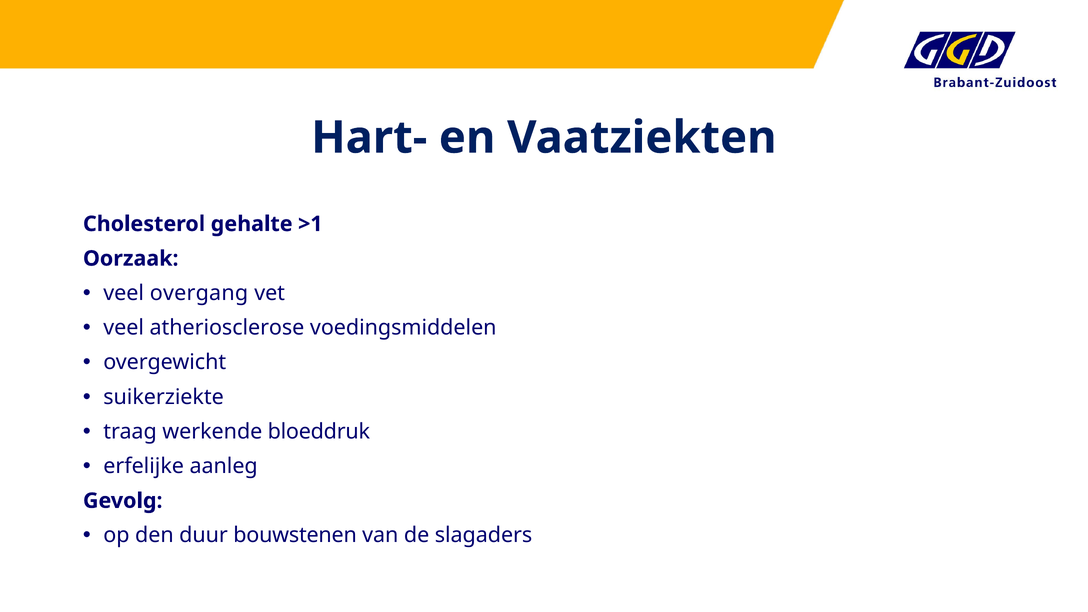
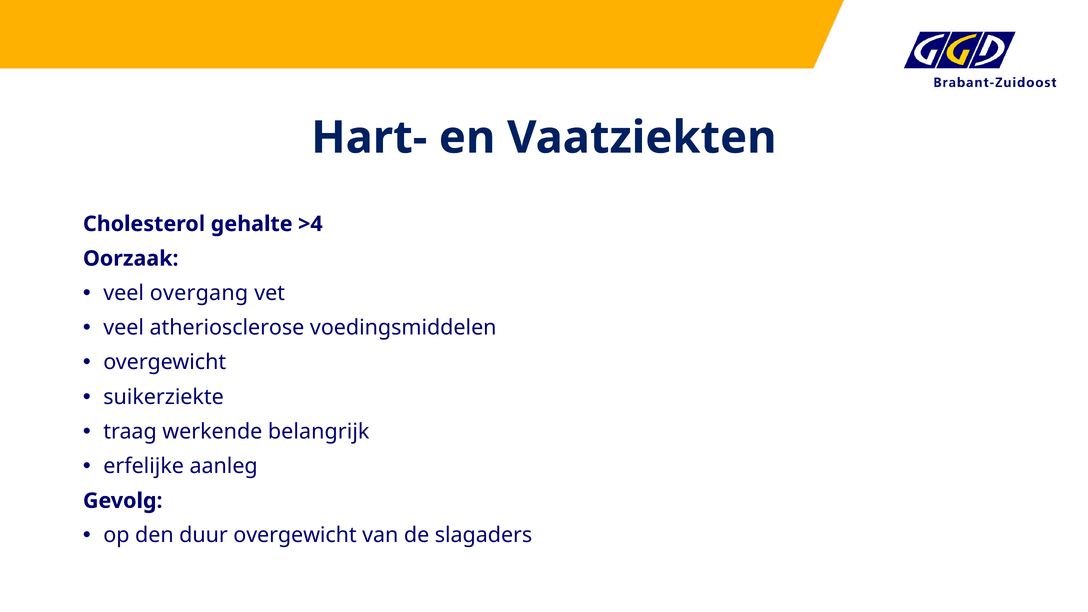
>1: >1 -> >4
bloeddruk: bloeddruk -> belangrijk
duur bouwstenen: bouwstenen -> overgewicht
